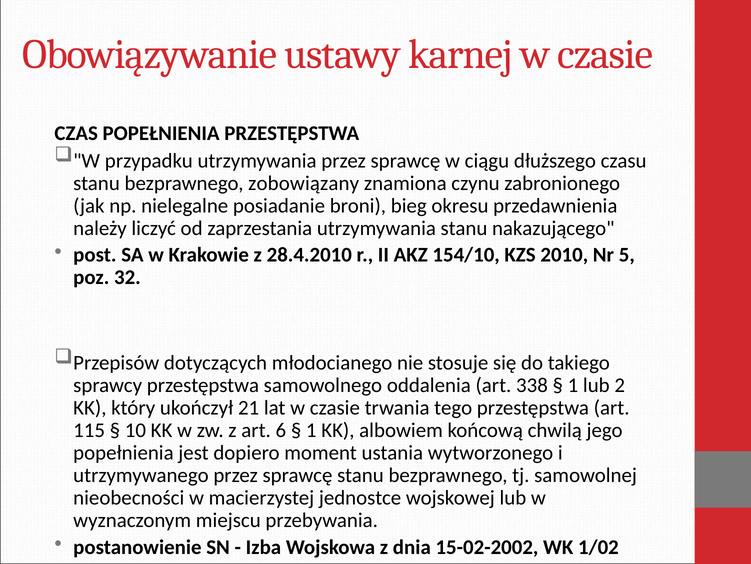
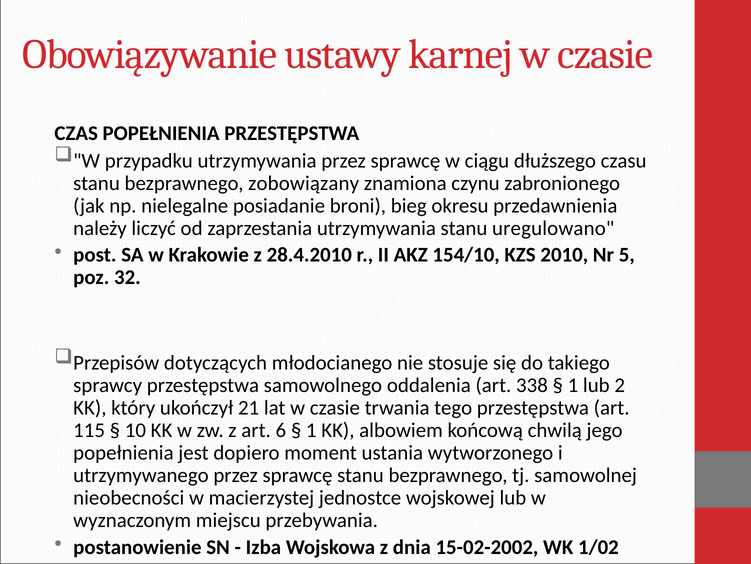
nakazującego: nakazującego -> uregulowano
